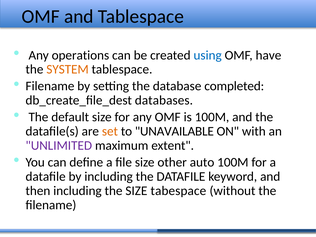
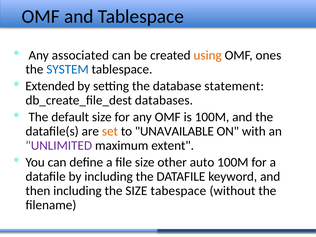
operations: operations -> associated
using colour: blue -> orange
have: have -> ones
SYSTEM colour: orange -> blue
Filename at (50, 86): Filename -> Extended
completed: completed -> statement
